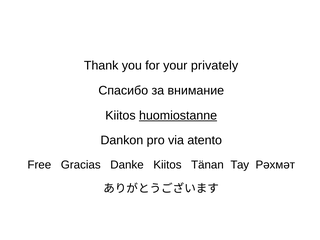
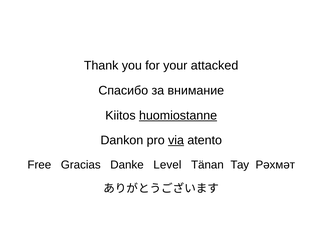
privately: privately -> attacked
via underline: none -> present
Danke Kiitos: Kiitos -> Level
